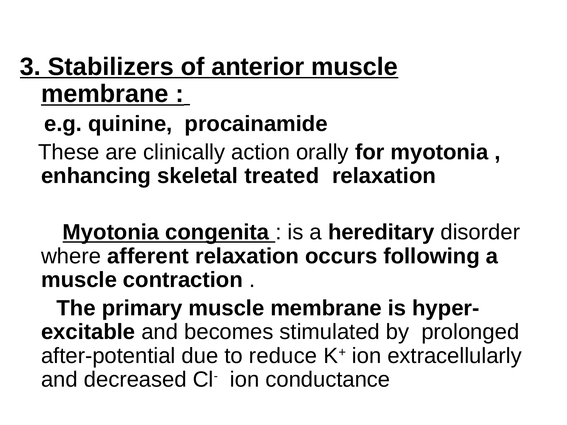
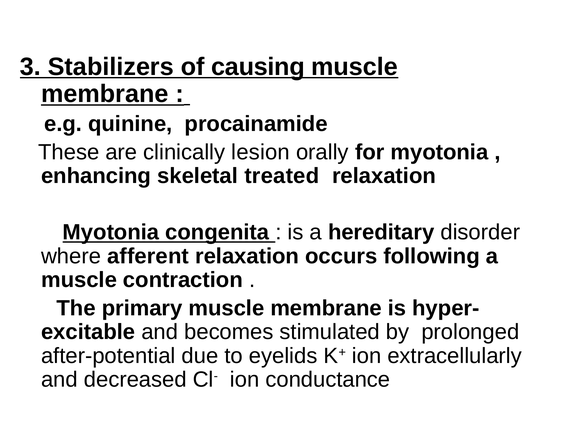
anterior: anterior -> causing
action: action -> lesion
reduce: reduce -> eyelids
